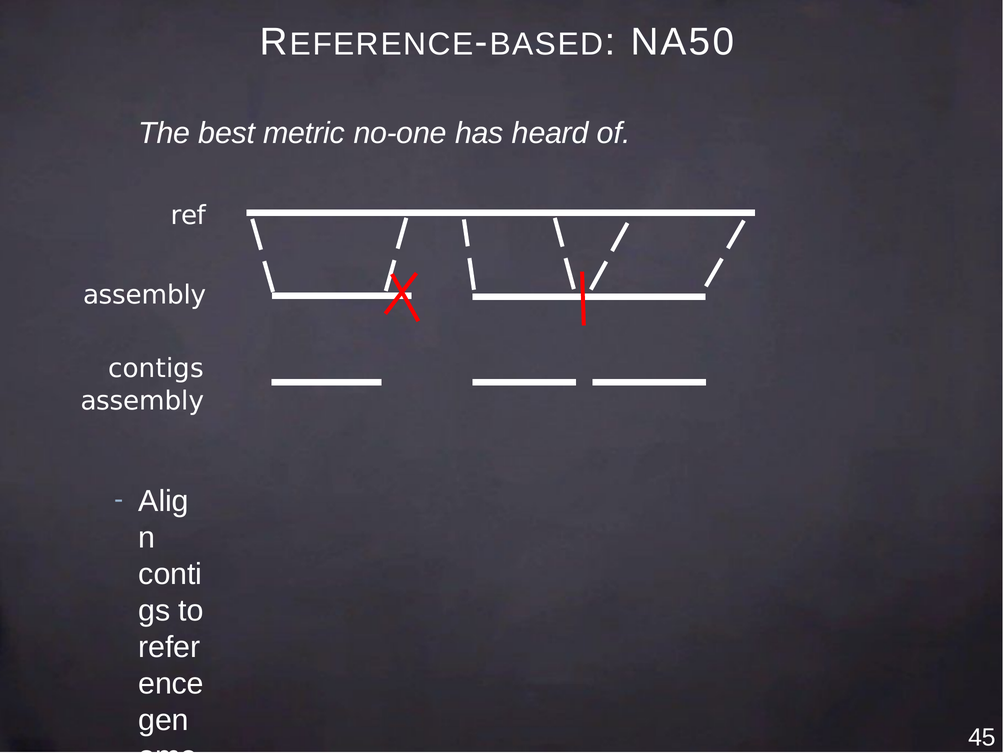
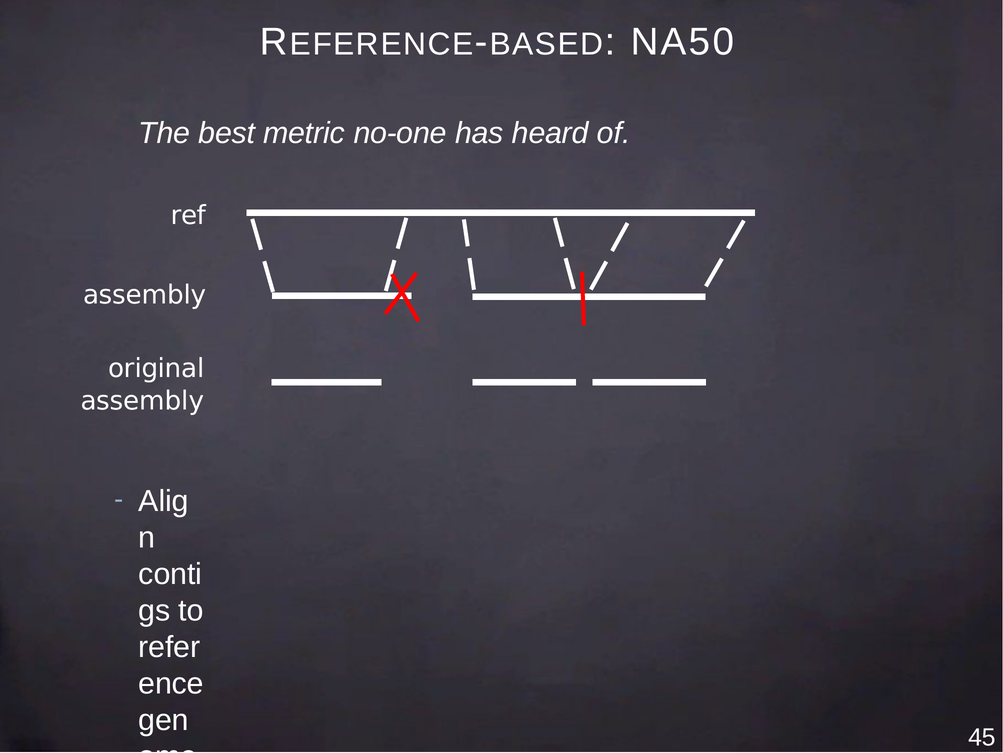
contigs at (156, 368): contigs -> original
